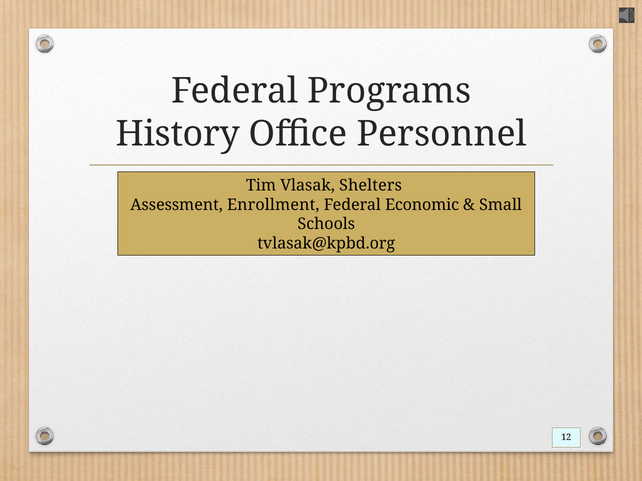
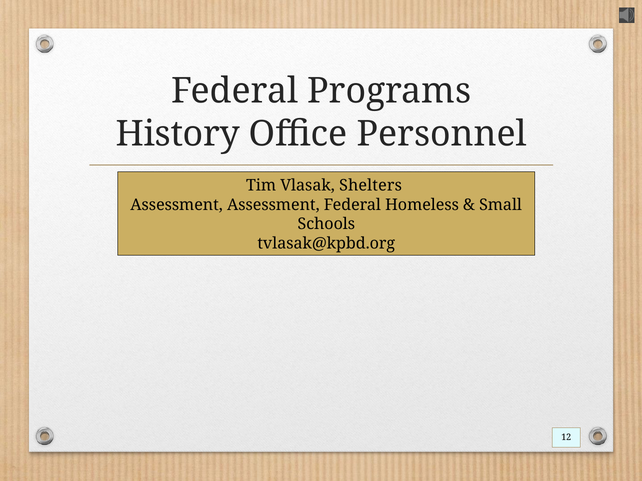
Assessment Enrollment: Enrollment -> Assessment
Economic: Economic -> Homeless
